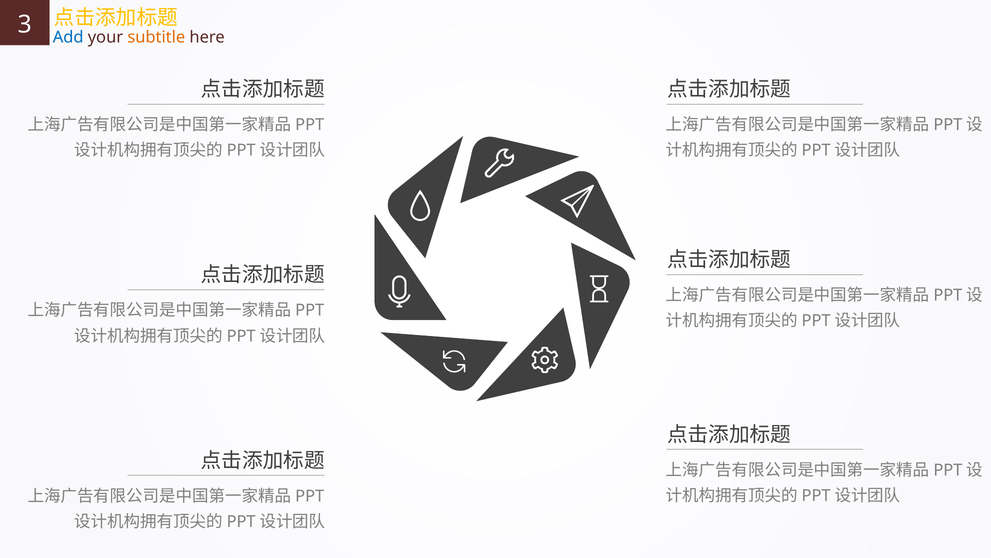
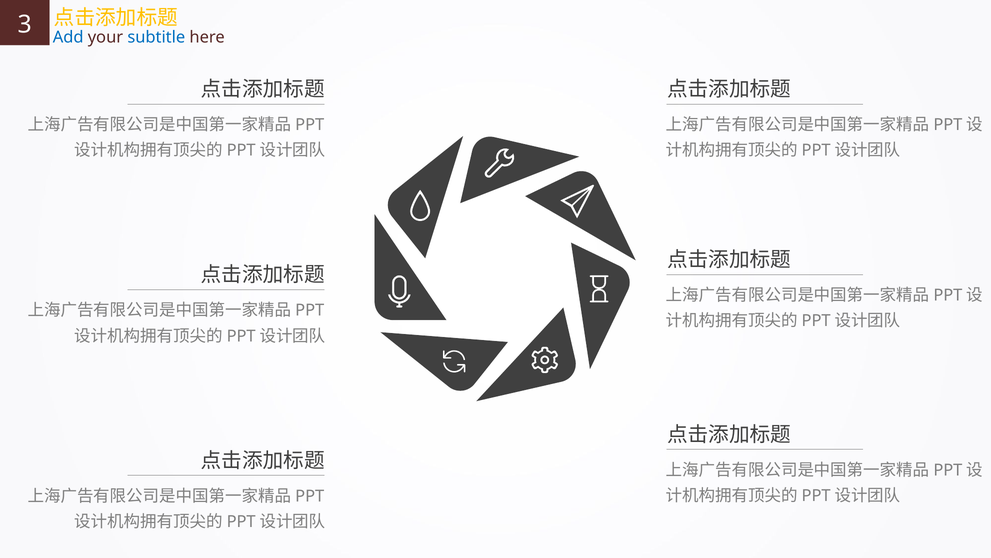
subtitle colour: orange -> blue
